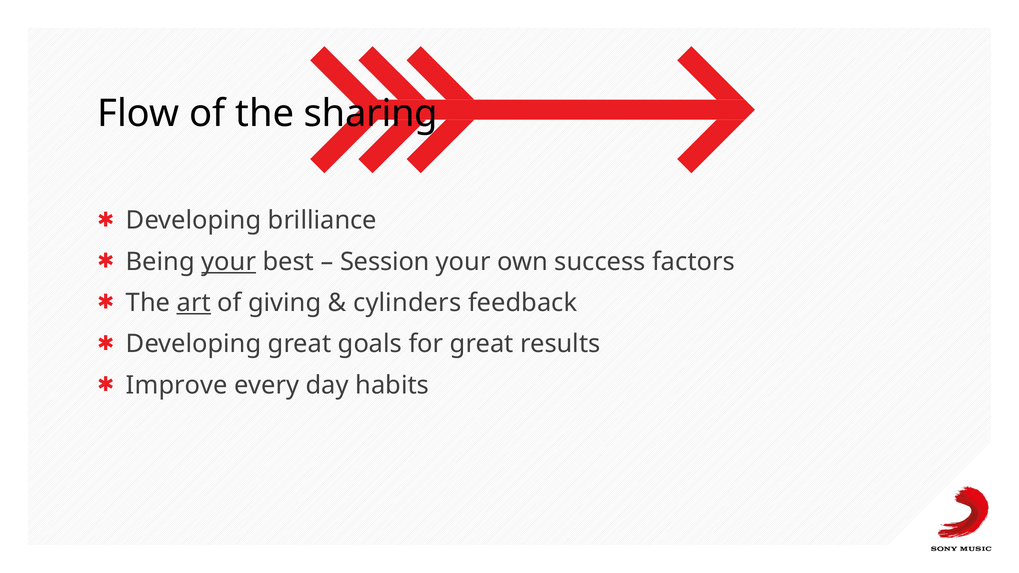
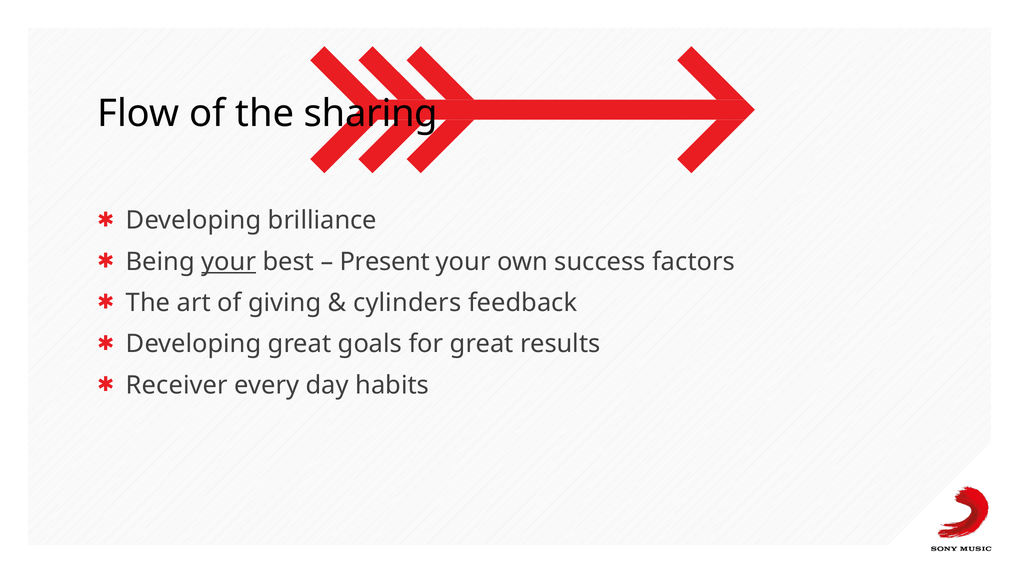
Session: Session -> Present
art underline: present -> none
Improve: Improve -> Receiver
